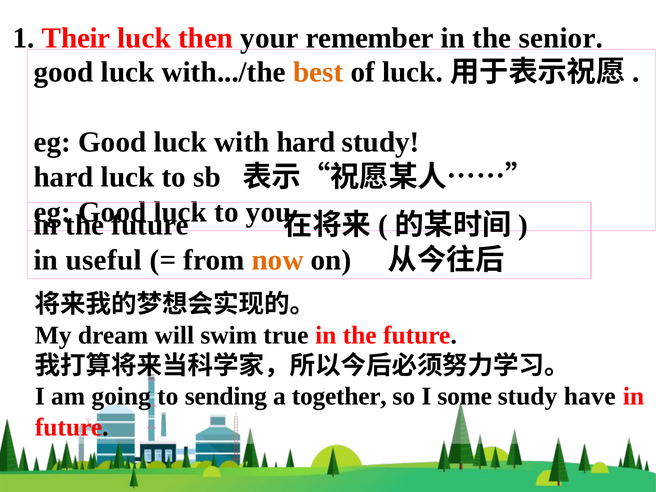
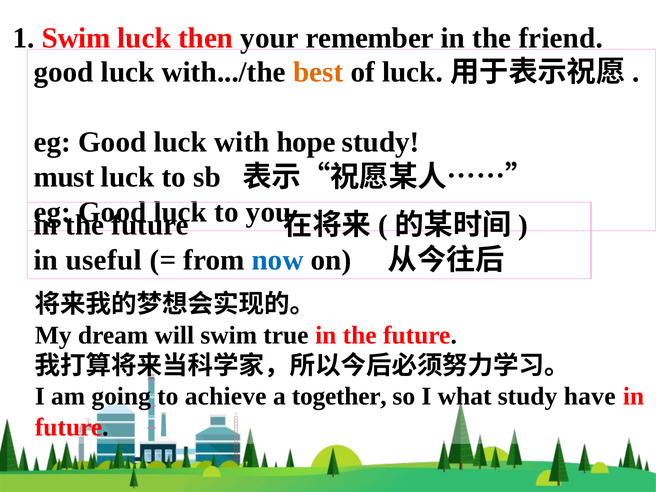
1 Their: Their -> Swim
senior: senior -> friend
with hard: hard -> hope
hard at (64, 177): hard -> must
now colour: orange -> blue
sending: sending -> achieve
some: some -> what
